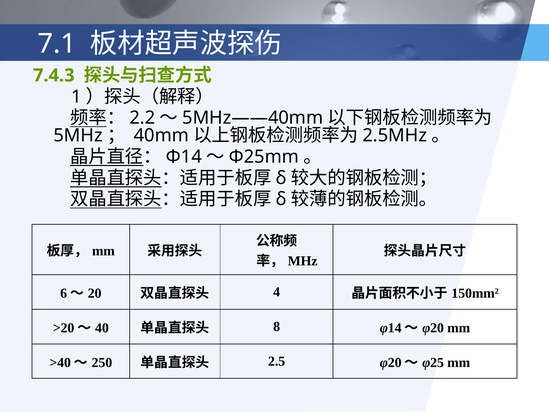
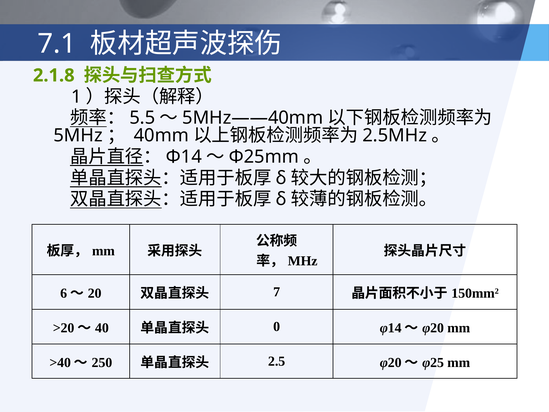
7.4.3: 7.4.3 -> 2.1.8
2.2: 2.2 -> 5.5
4: 4 -> 7
8: 8 -> 0
